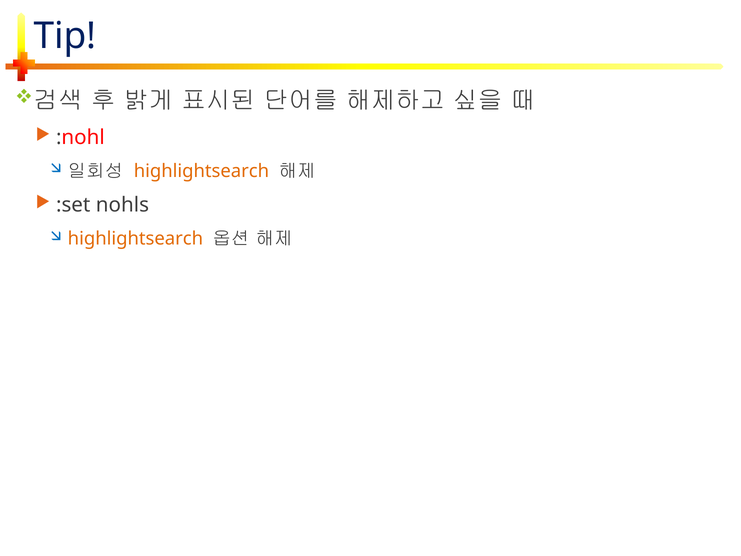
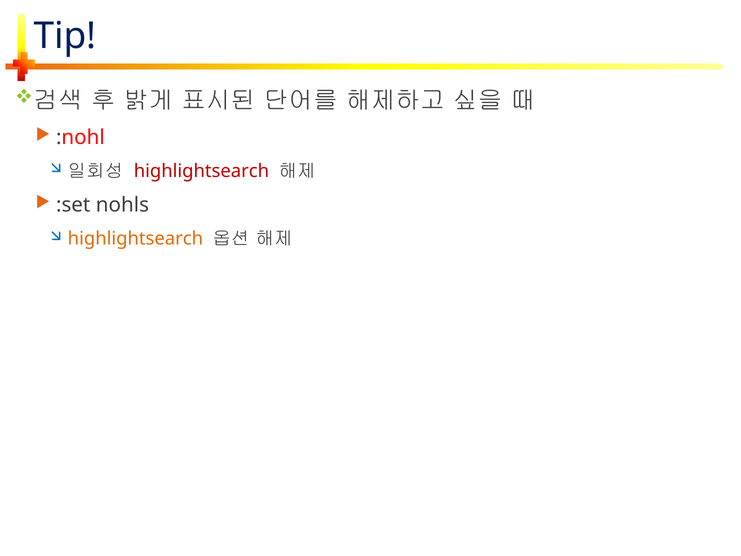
highlightsearch at (201, 171) colour: orange -> red
